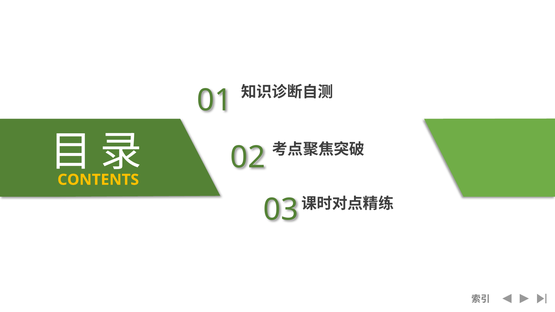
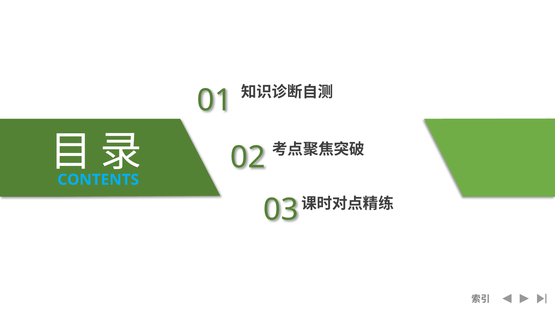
CONTENTS colour: yellow -> light blue
